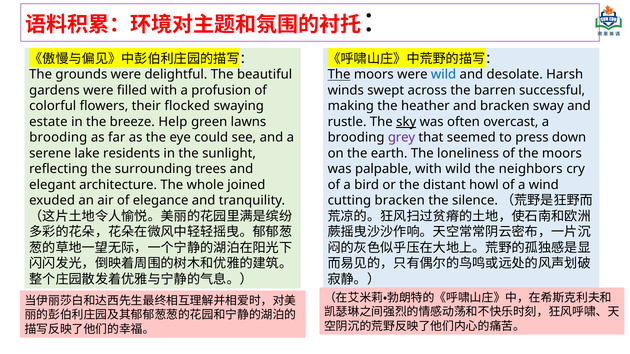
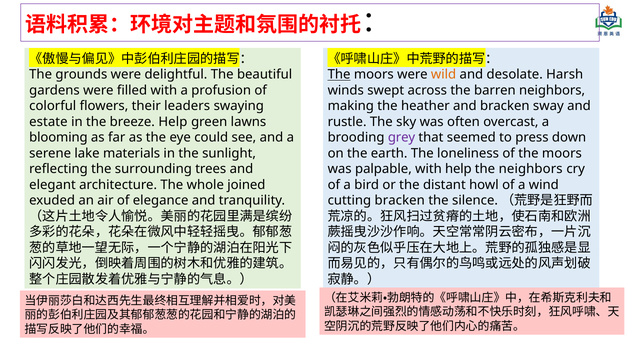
wild at (444, 75) colour: blue -> orange
barren successful: successful -> neighbors
flocked: flocked -> leaders
sky underline: present -> none
brooding at (58, 138): brooding -> blooming
residents: residents -> materials
with wild: wild -> help
